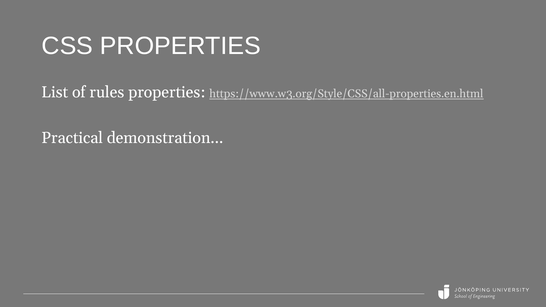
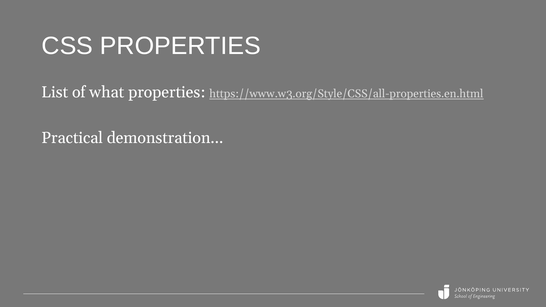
rules: rules -> what
